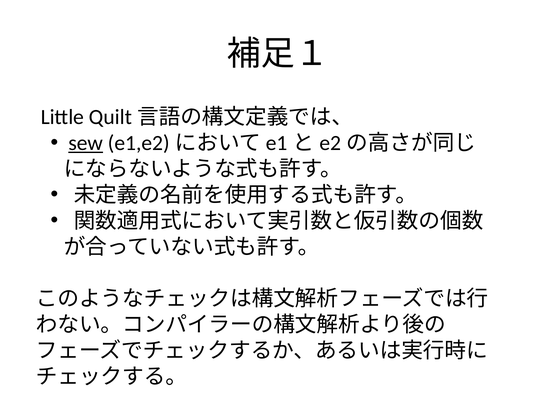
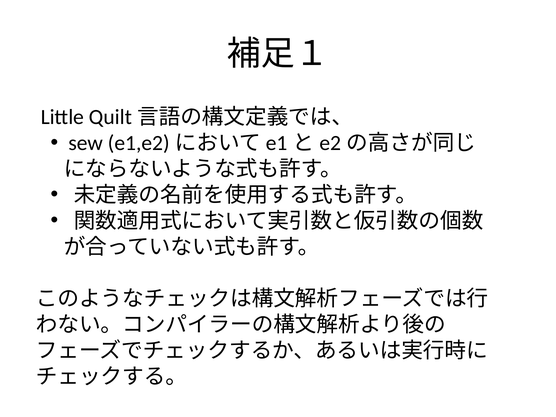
sew underline: present -> none
